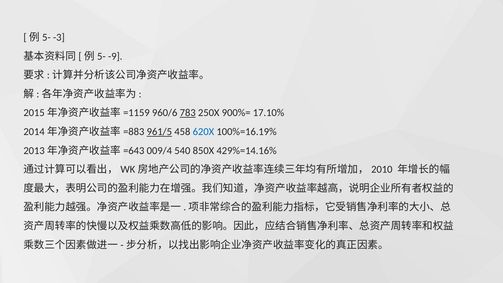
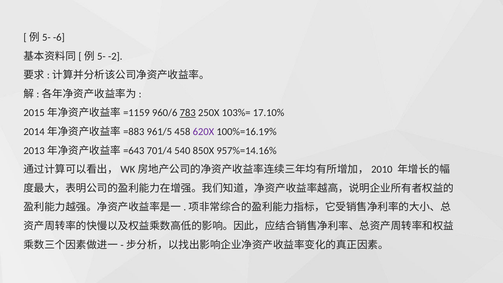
-3: -3 -> -6
-9: -9 -> -2
900%=: 900%= -> 103%=
961/5 underline: present -> none
620X colour: blue -> purple
009/4: 009/4 -> 701/4
429%=14.16%: 429%=14.16% -> 957%=14.16%
